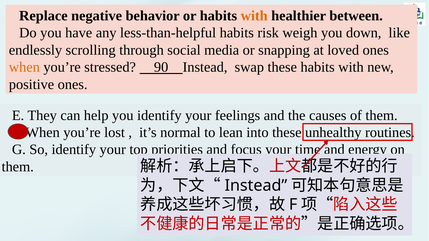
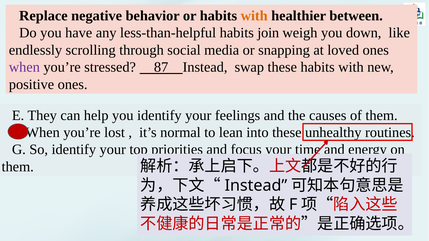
risk: risk -> join
when at (24, 67) colour: orange -> purple
90: 90 -> 87
